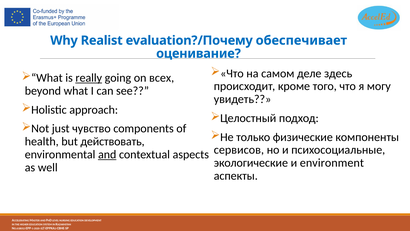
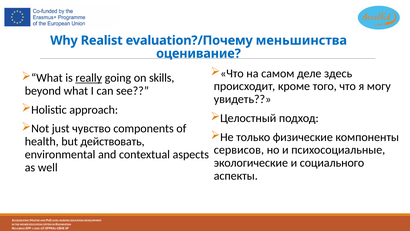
обеспечивает: обеспечивает -> меньшинства
всех: всех -> skills
and at (107, 154) underline: present -> none
environment: environment -> социального
